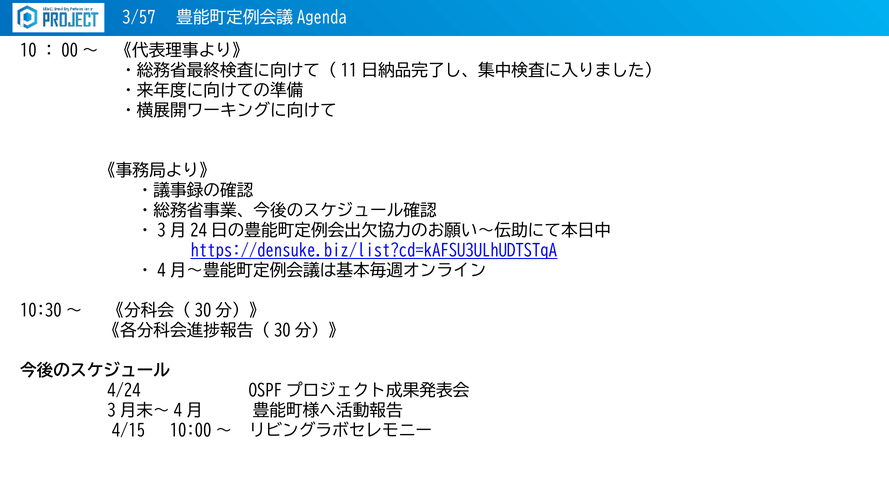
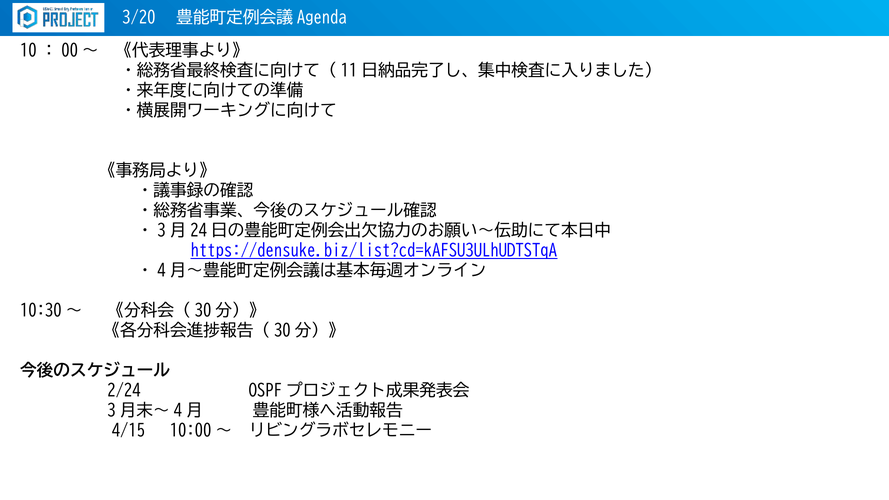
3/57: 3/57 -> 3/20
4/24: 4/24 -> 2/24
